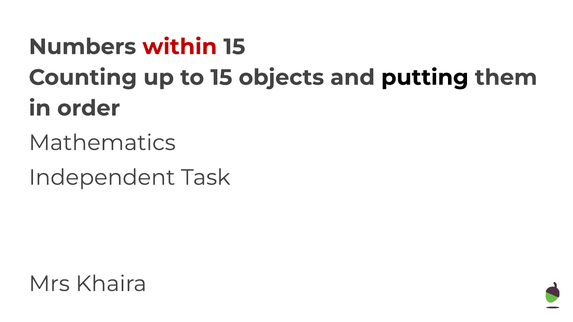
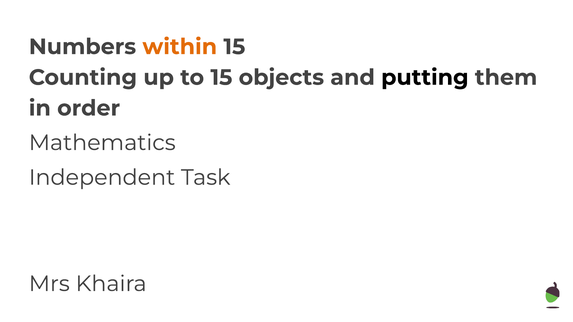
within colour: red -> orange
